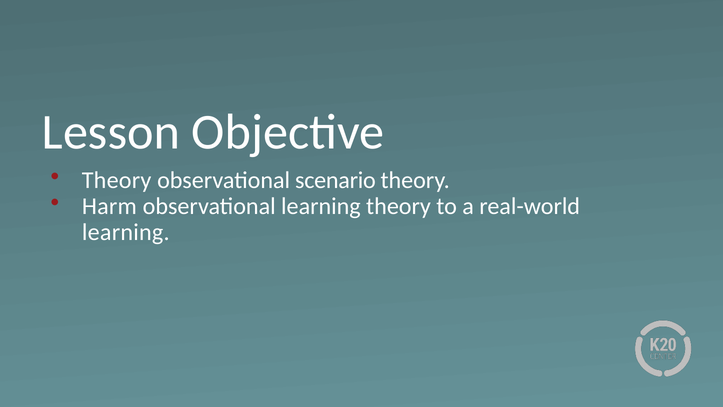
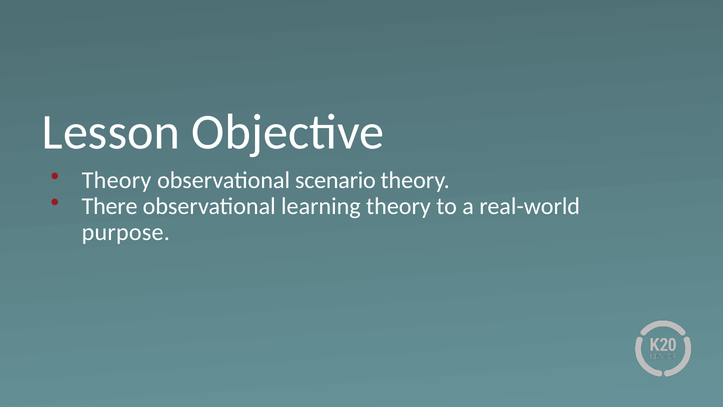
Harm: Harm -> There
learning at (126, 232): learning -> purpose
